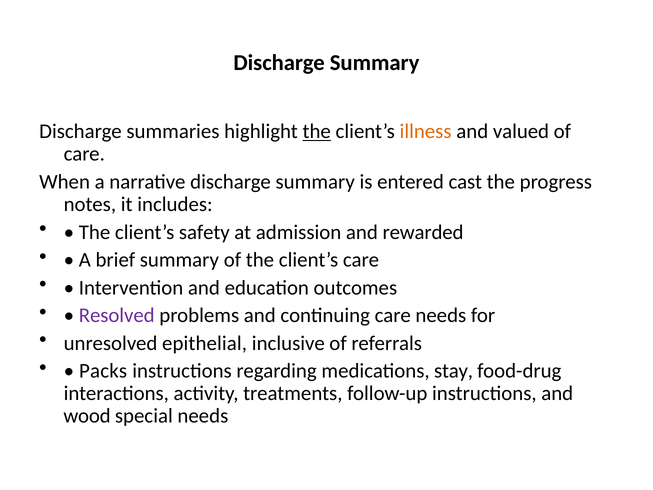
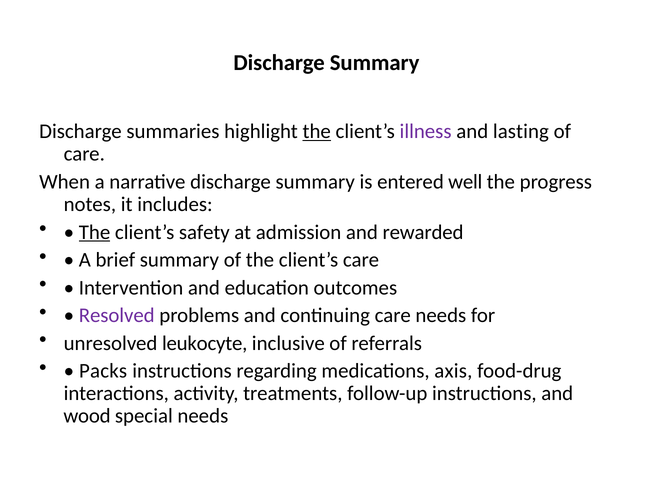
illness colour: orange -> purple
valued: valued -> lasting
cast: cast -> well
The at (95, 232) underline: none -> present
epithelial: epithelial -> leukocyte
stay: stay -> axis
